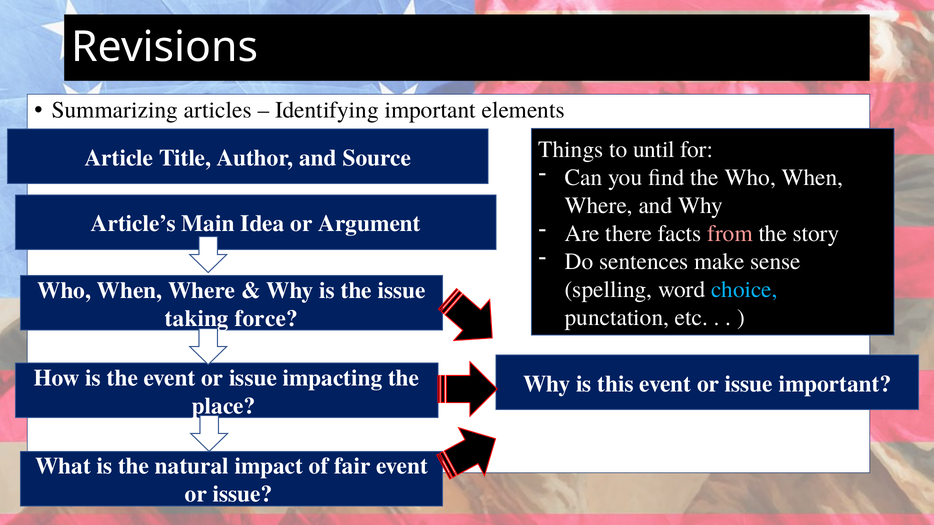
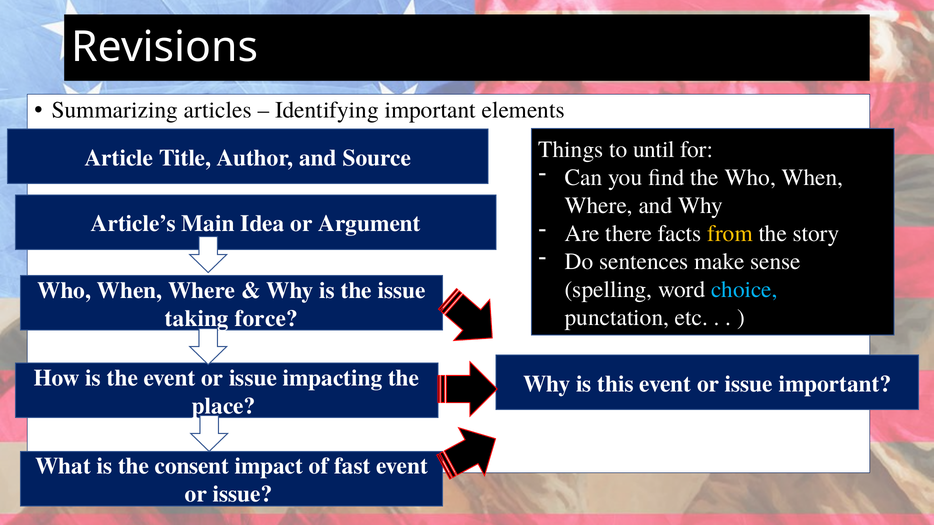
from colour: pink -> yellow
natural: natural -> consent
fair: fair -> fast
